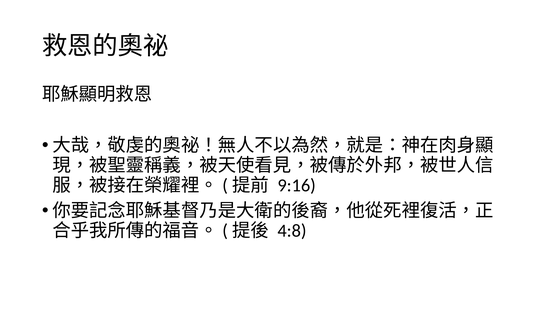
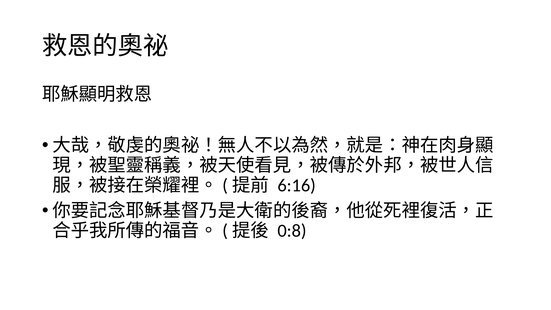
9:16: 9:16 -> 6:16
4:8: 4:8 -> 0:8
